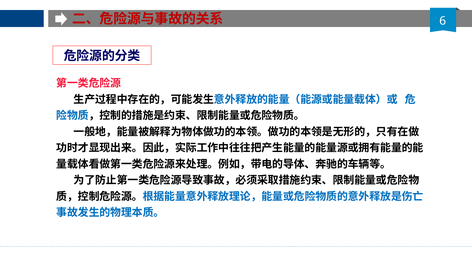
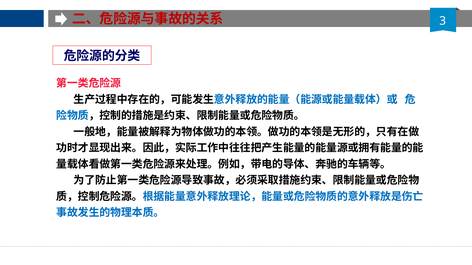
6: 6 -> 3
